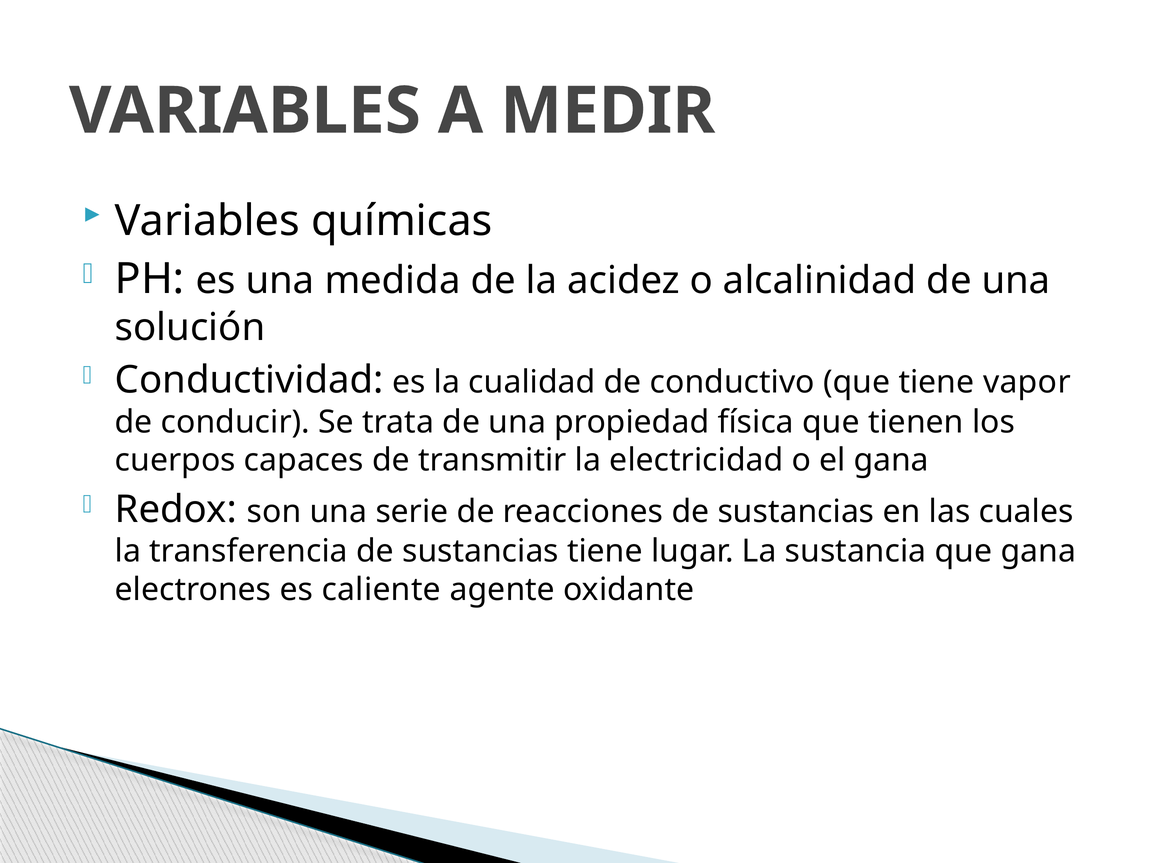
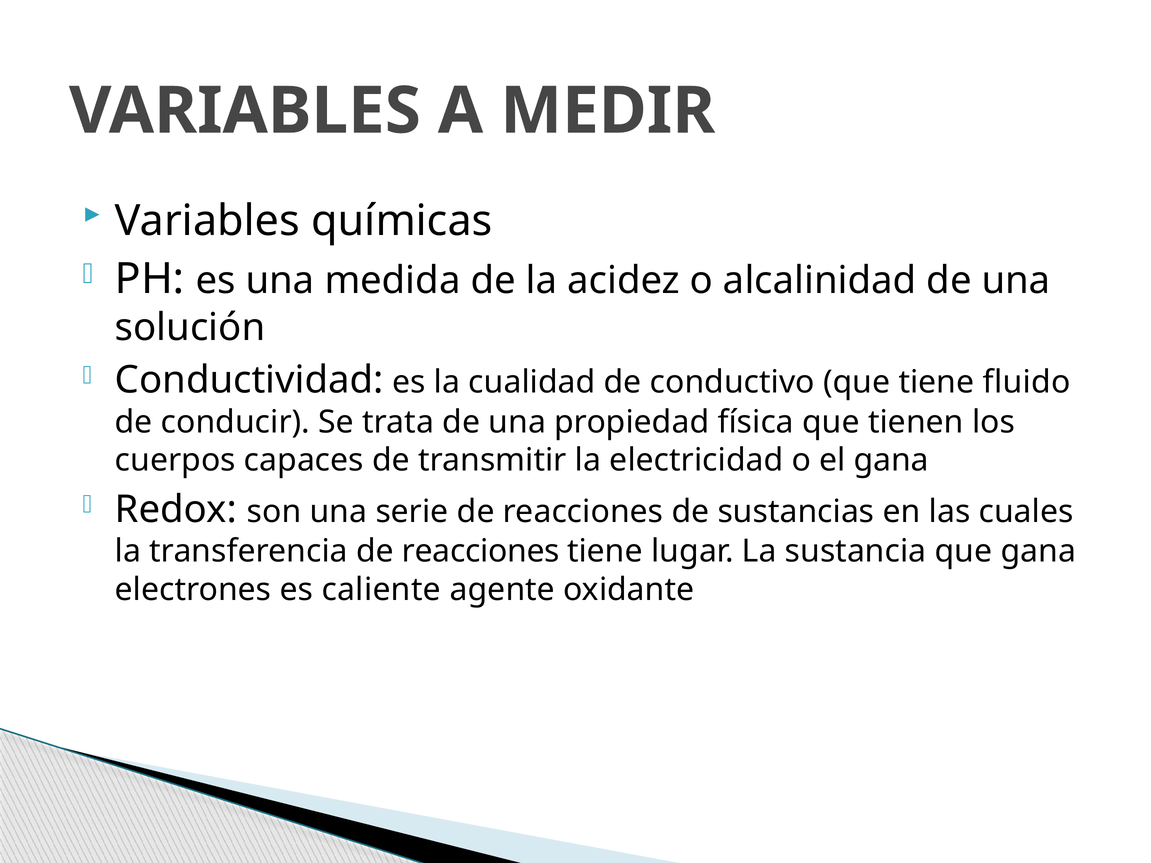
vapor: vapor -> fluido
transferencia de sustancias: sustancias -> reacciones
